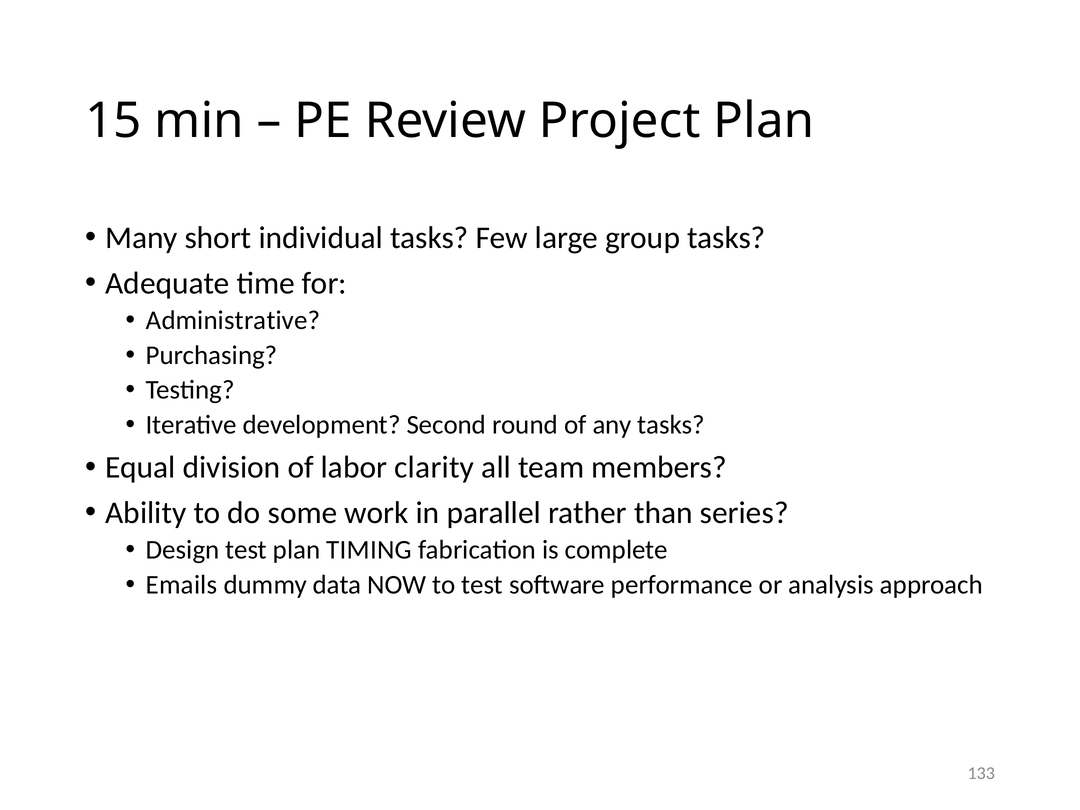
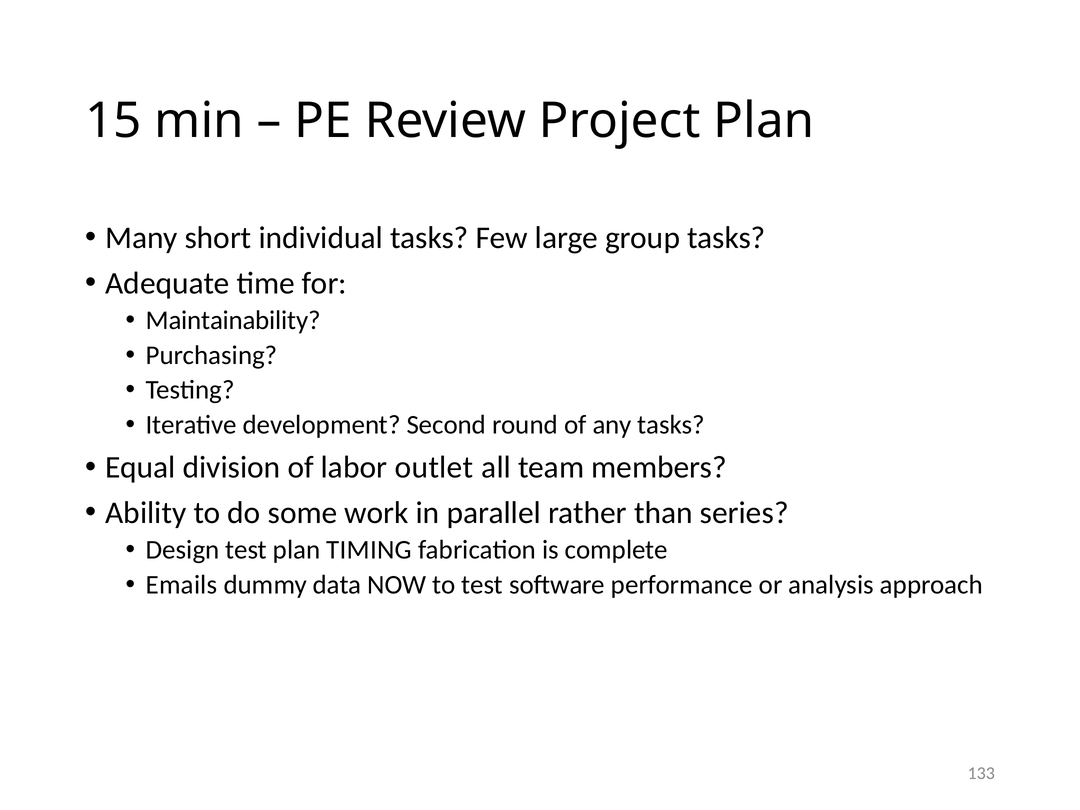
Administrative: Administrative -> Maintainability
clarity: clarity -> outlet
